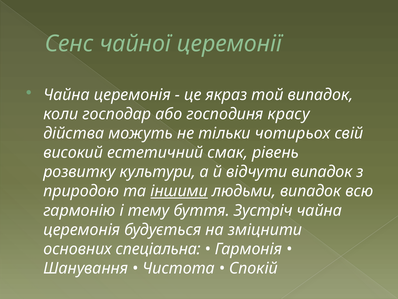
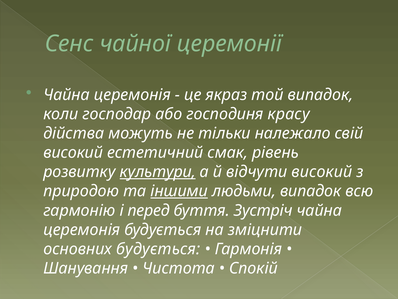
чотирьох: чотирьох -> належало
культури underline: none -> present
відчути випадок: випадок -> високий
тему: тему -> перед
основних спеціальна: спеціальна -> будується
